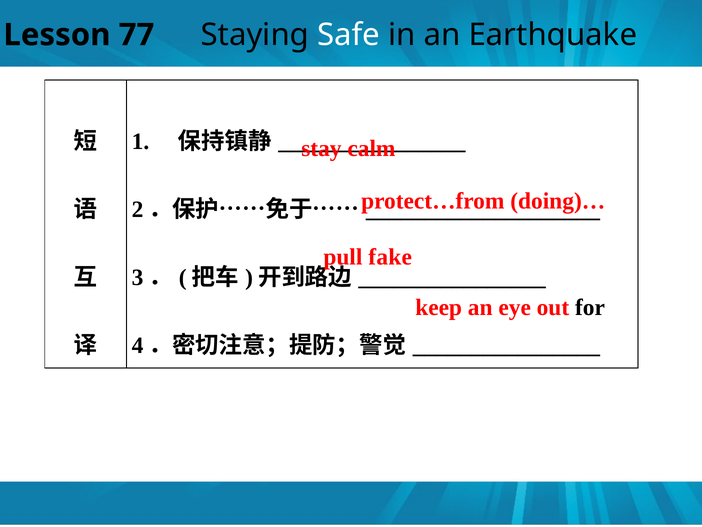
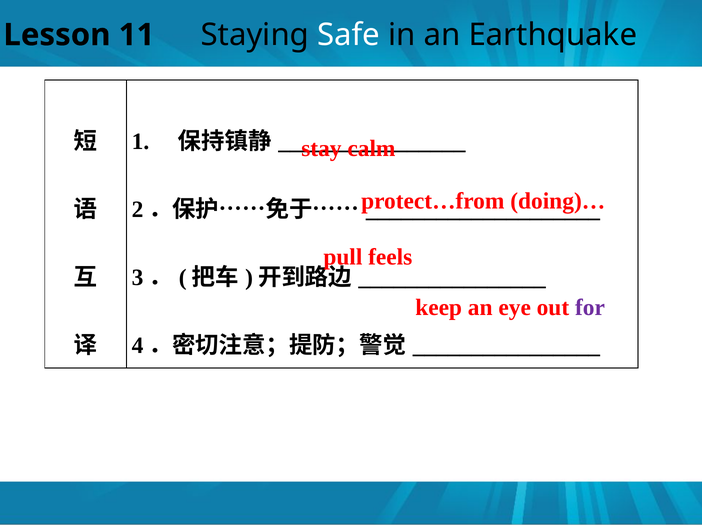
77: 77 -> 11
fake: fake -> feels
for colour: black -> purple
